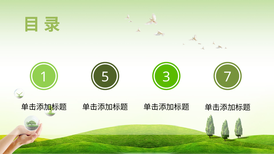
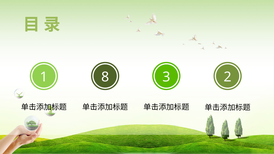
5: 5 -> 8
7: 7 -> 2
